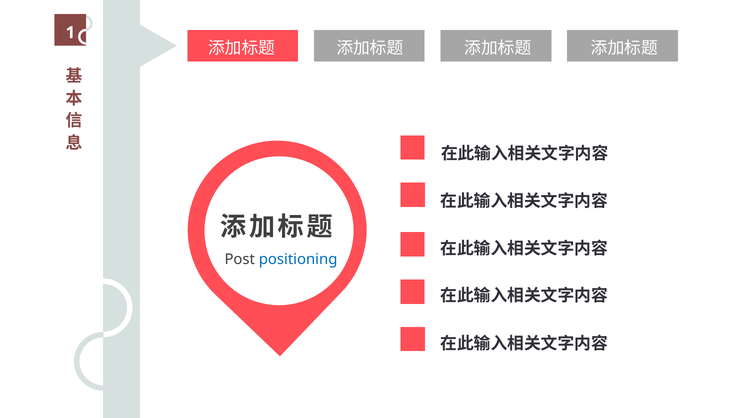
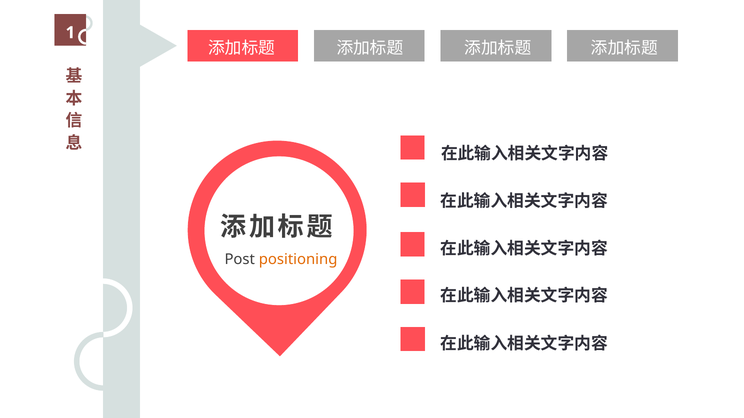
positioning colour: blue -> orange
